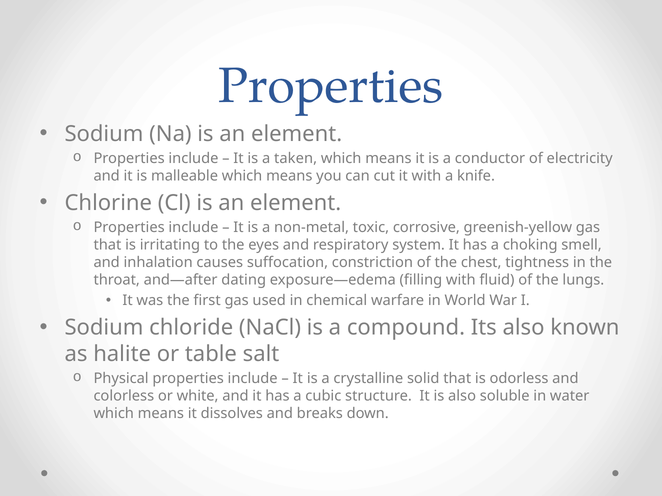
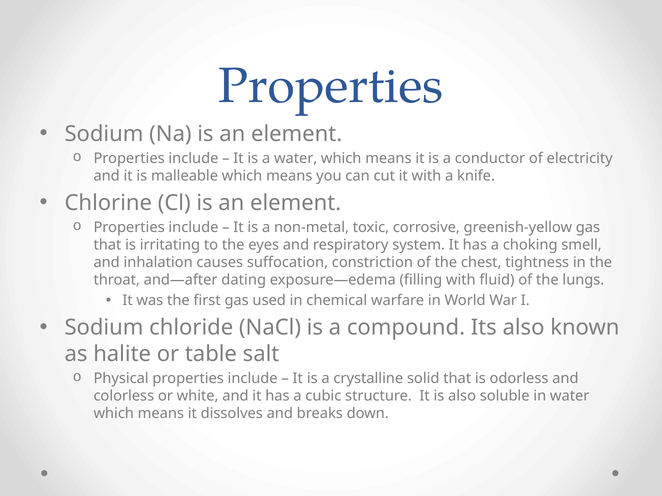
a taken: taken -> water
